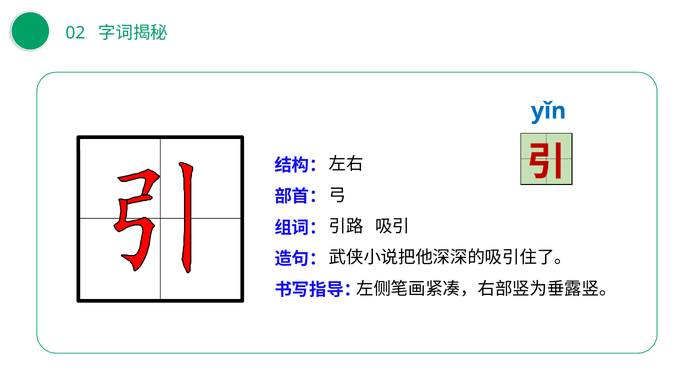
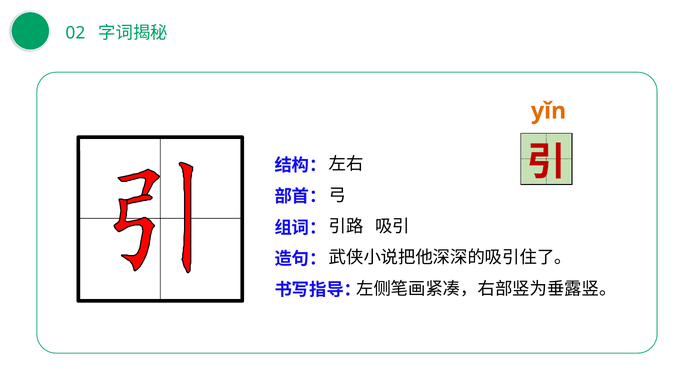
yǐn colour: blue -> orange
